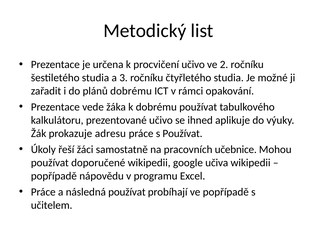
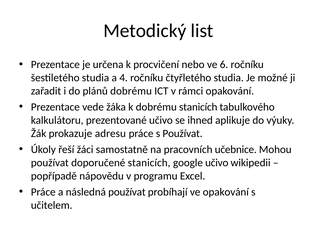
procvičení učivo: učivo -> nebo
2: 2 -> 6
3: 3 -> 4
dobrému používat: používat -> stanicích
doporučené wikipedii: wikipedii -> stanicích
google učiva: učiva -> učivo
ve popřípadě: popřípadě -> opakování
